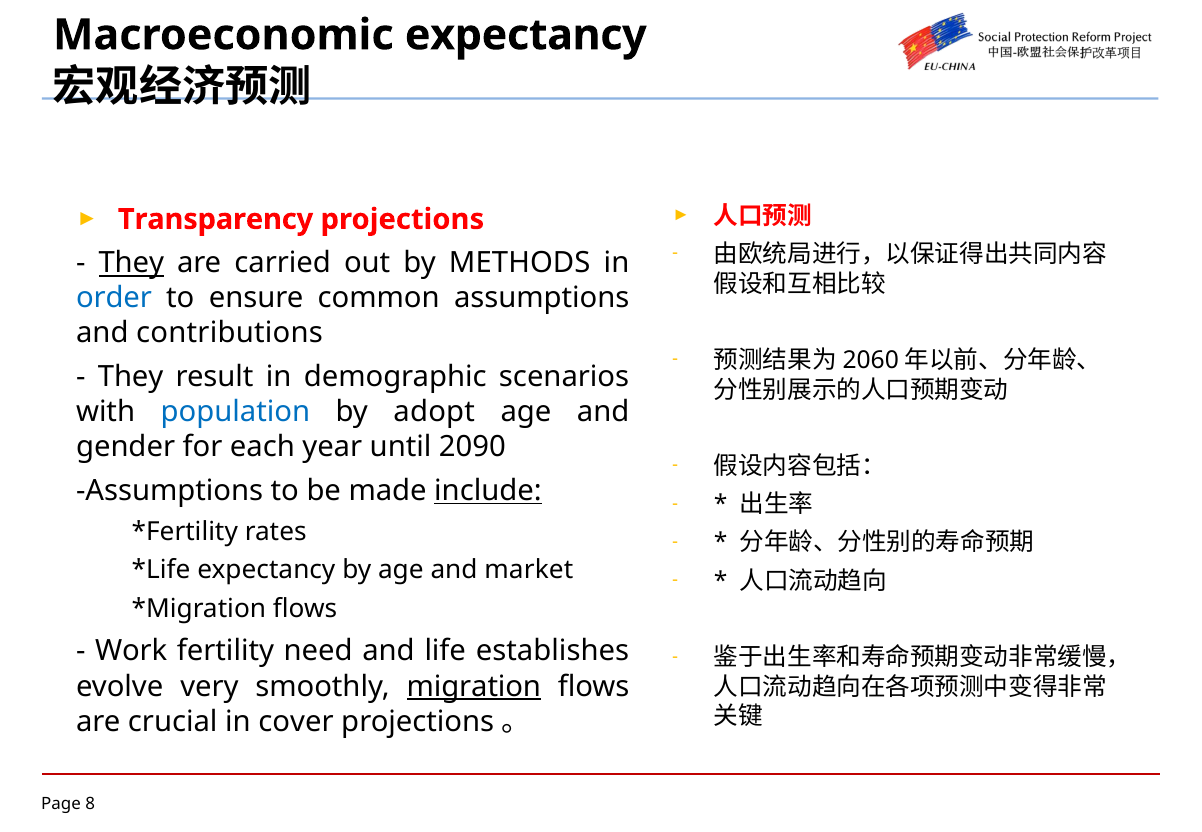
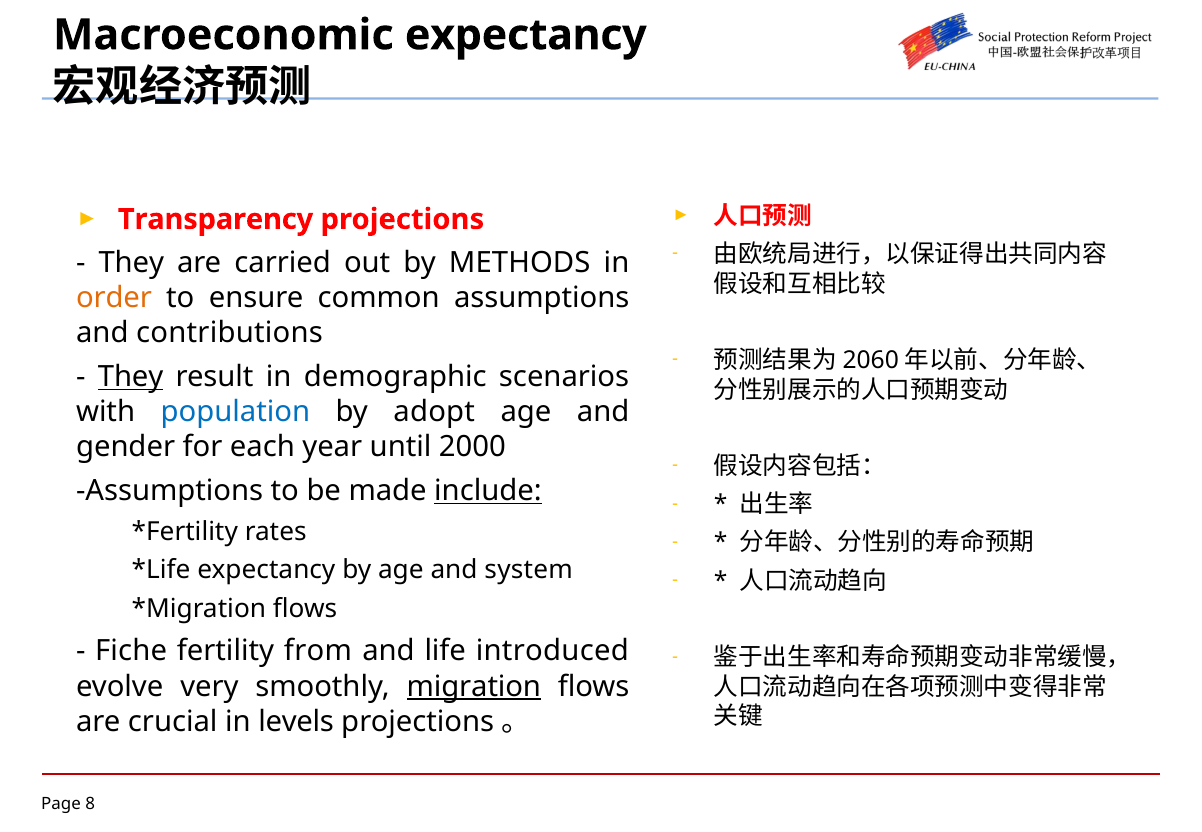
They at (131, 263) underline: present -> none
order colour: blue -> orange
They at (131, 377) underline: none -> present
2090: 2090 -> 2000
market: market -> system
Work: Work -> Fiche
need: need -> from
establishes: establishes -> introduced
cover: cover -> levels
